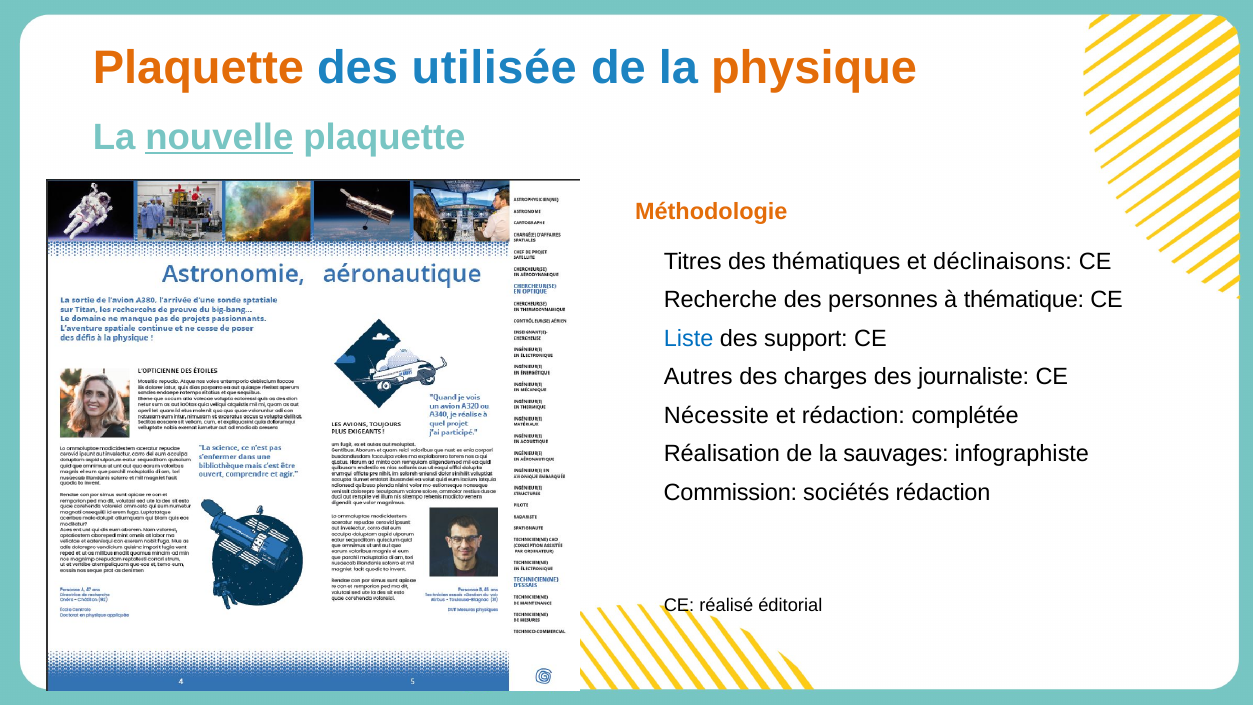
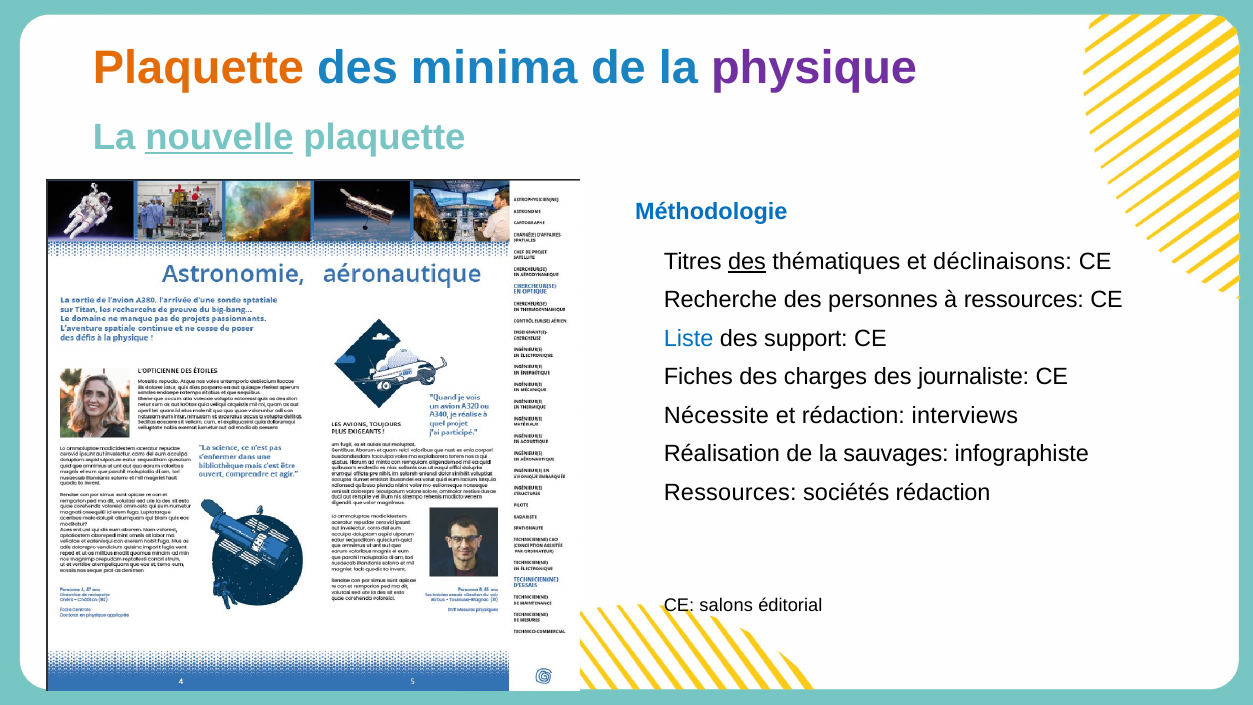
utilisée: utilisée -> minima
physique colour: orange -> purple
Méthodologie colour: orange -> blue
des at (747, 262) underline: none -> present
à thématique: thématique -> ressources
Autres: Autres -> Fiches
complétée: complétée -> interviews
Commission at (730, 492): Commission -> Ressources
réalisé: réalisé -> salons
